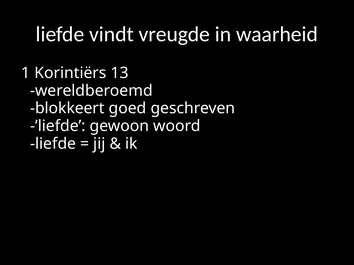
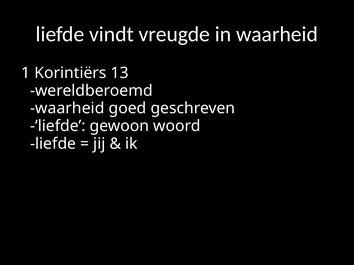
blokkeert at (67, 108): blokkeert -> waarheid
